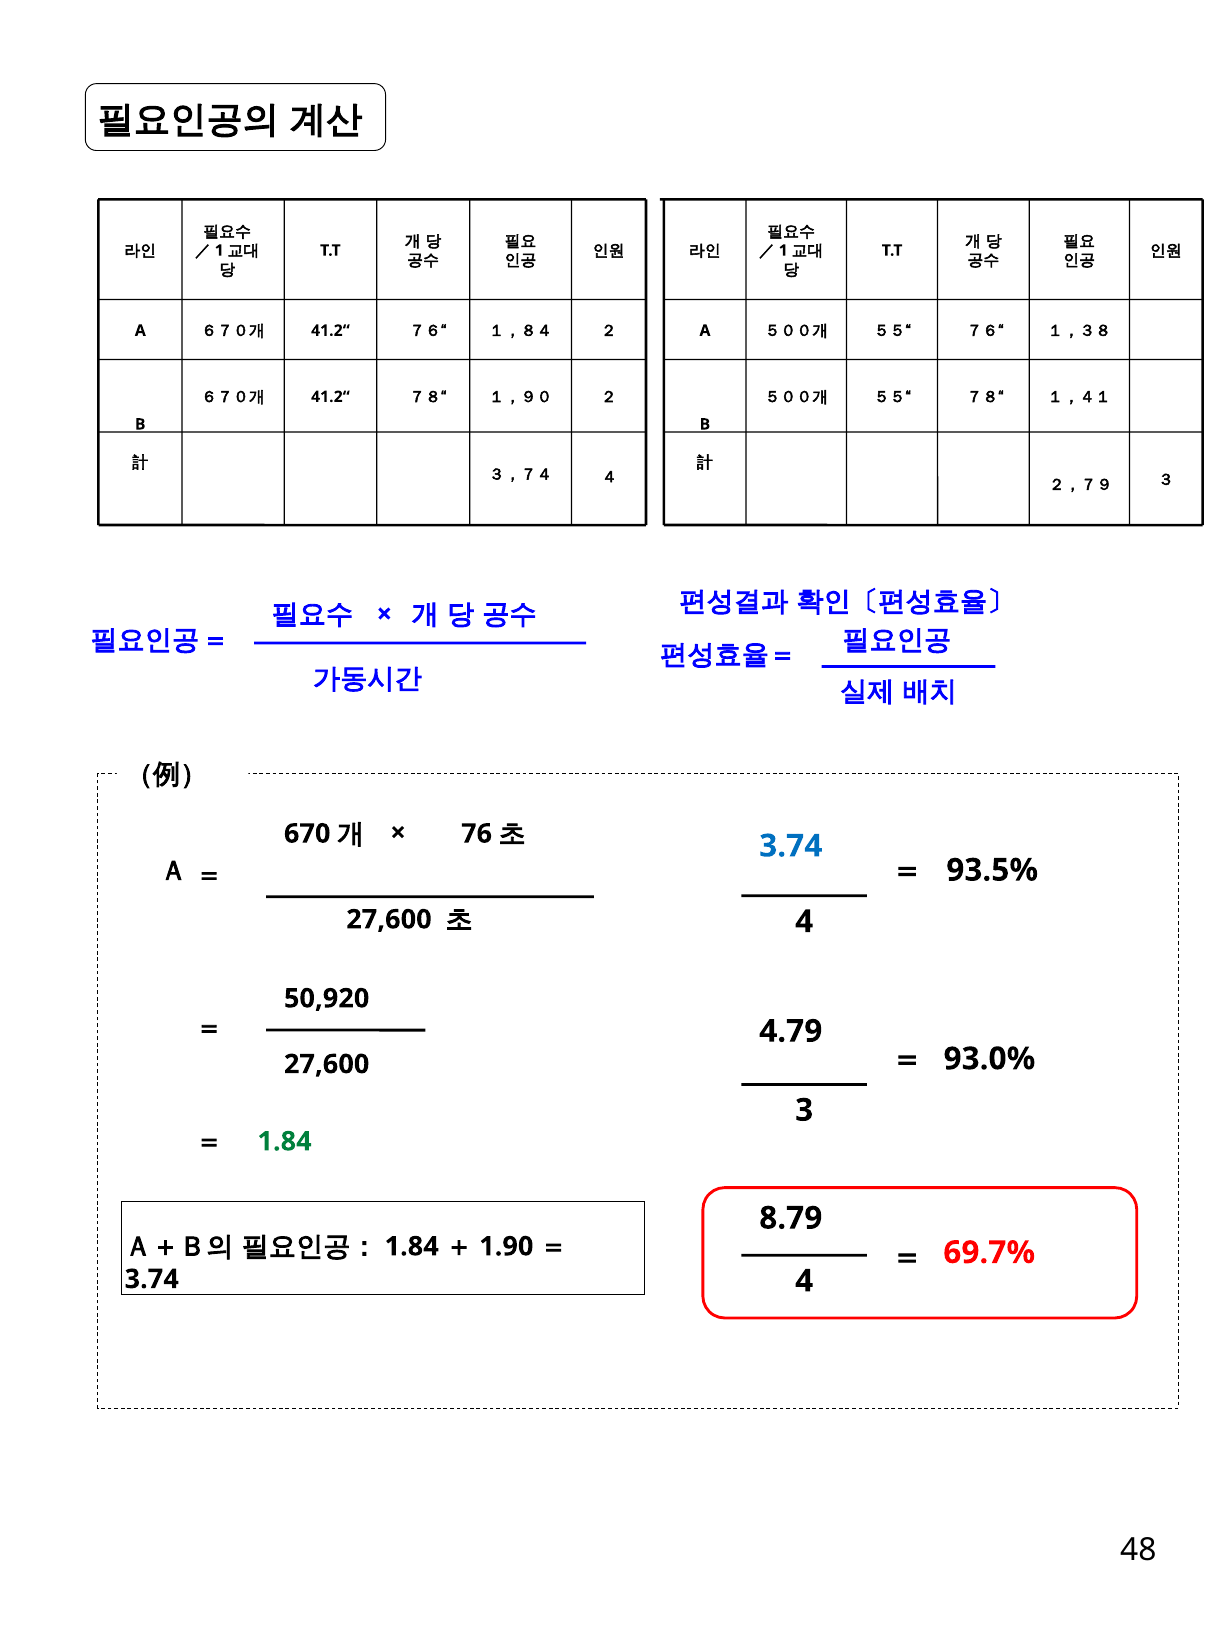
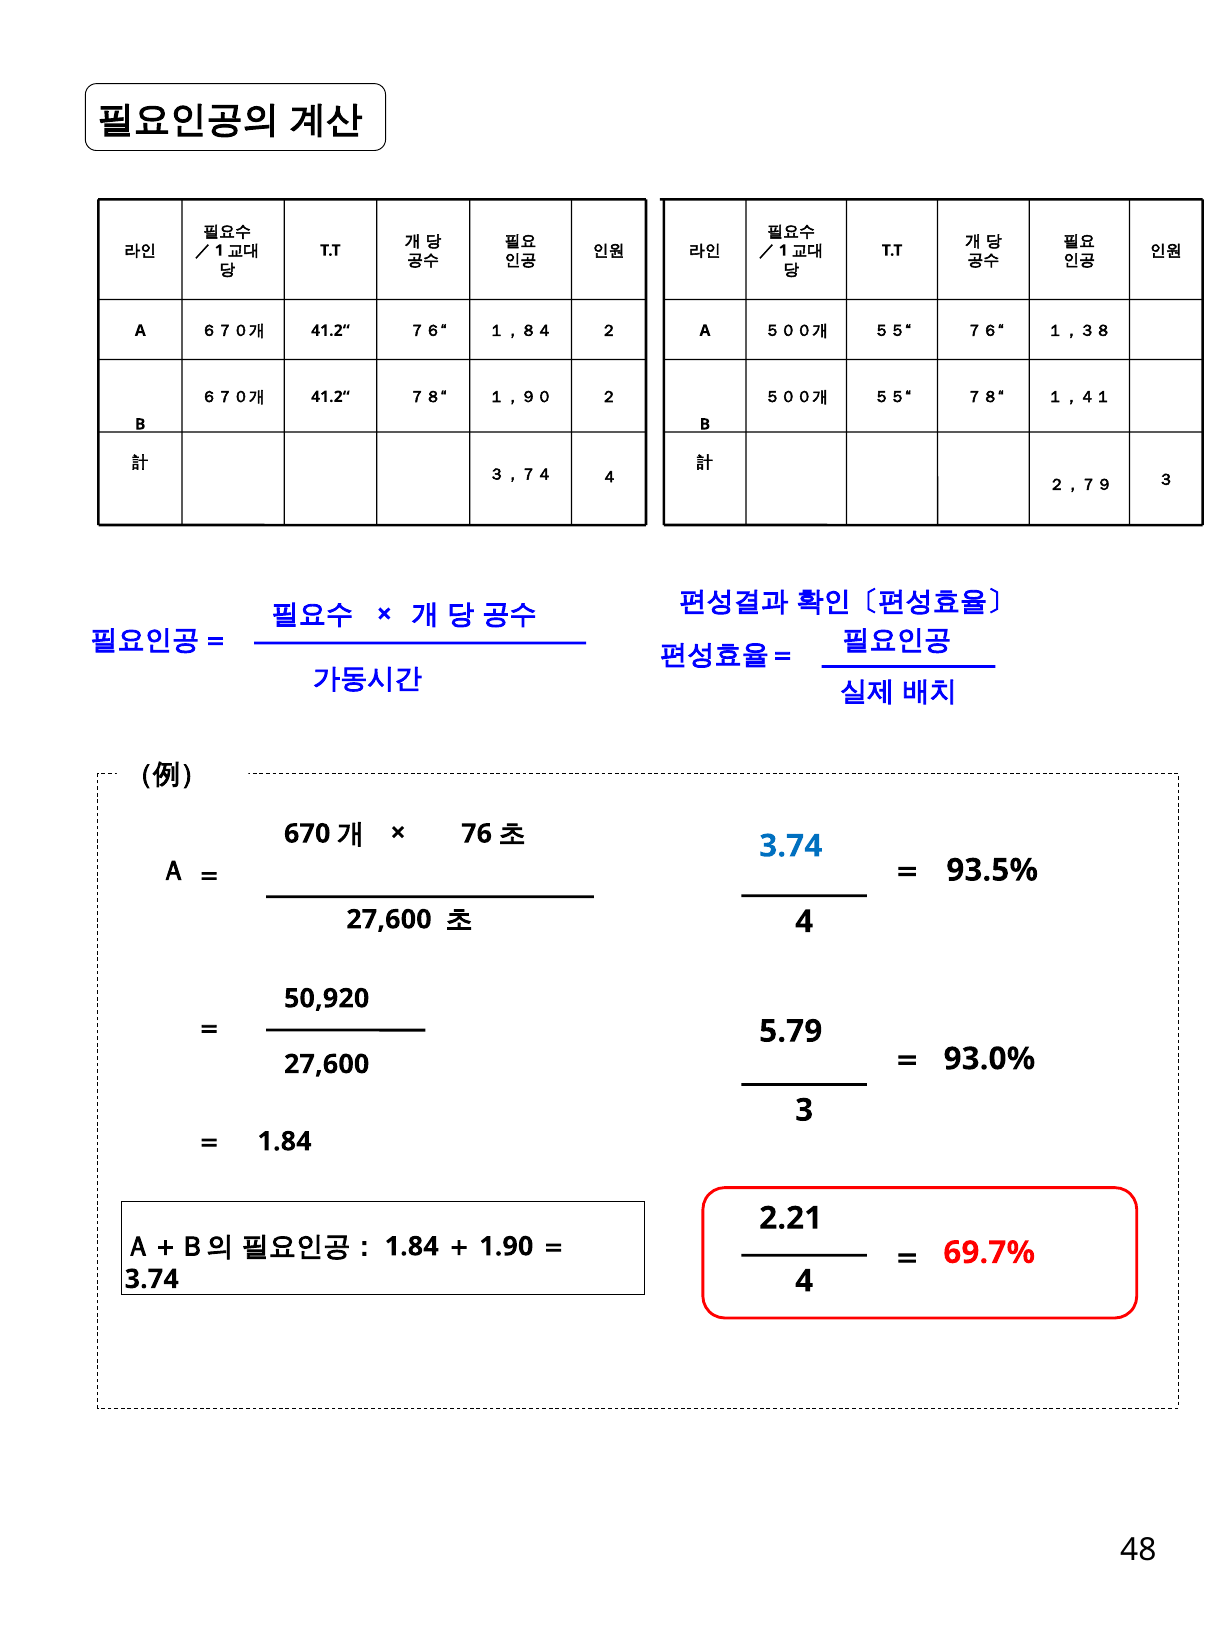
4.79: 4.79 -> 5.79
1.84 at (285, 1142) colour: green -> black
8.79: 8.79 -> 2.21
